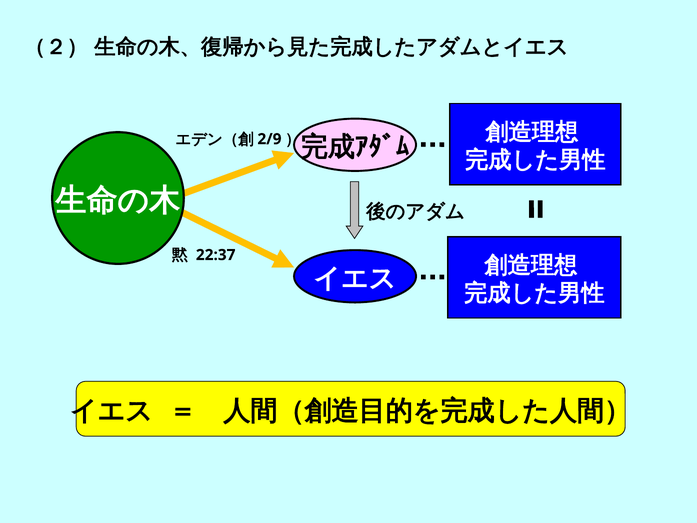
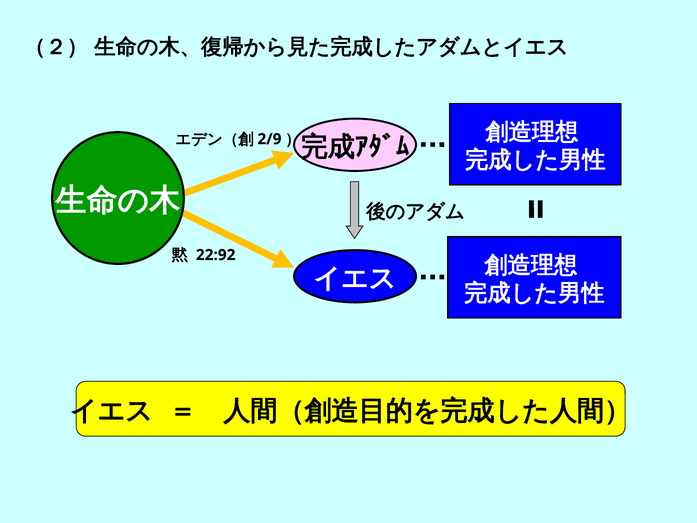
22:37: 22:37 -> 22:92
